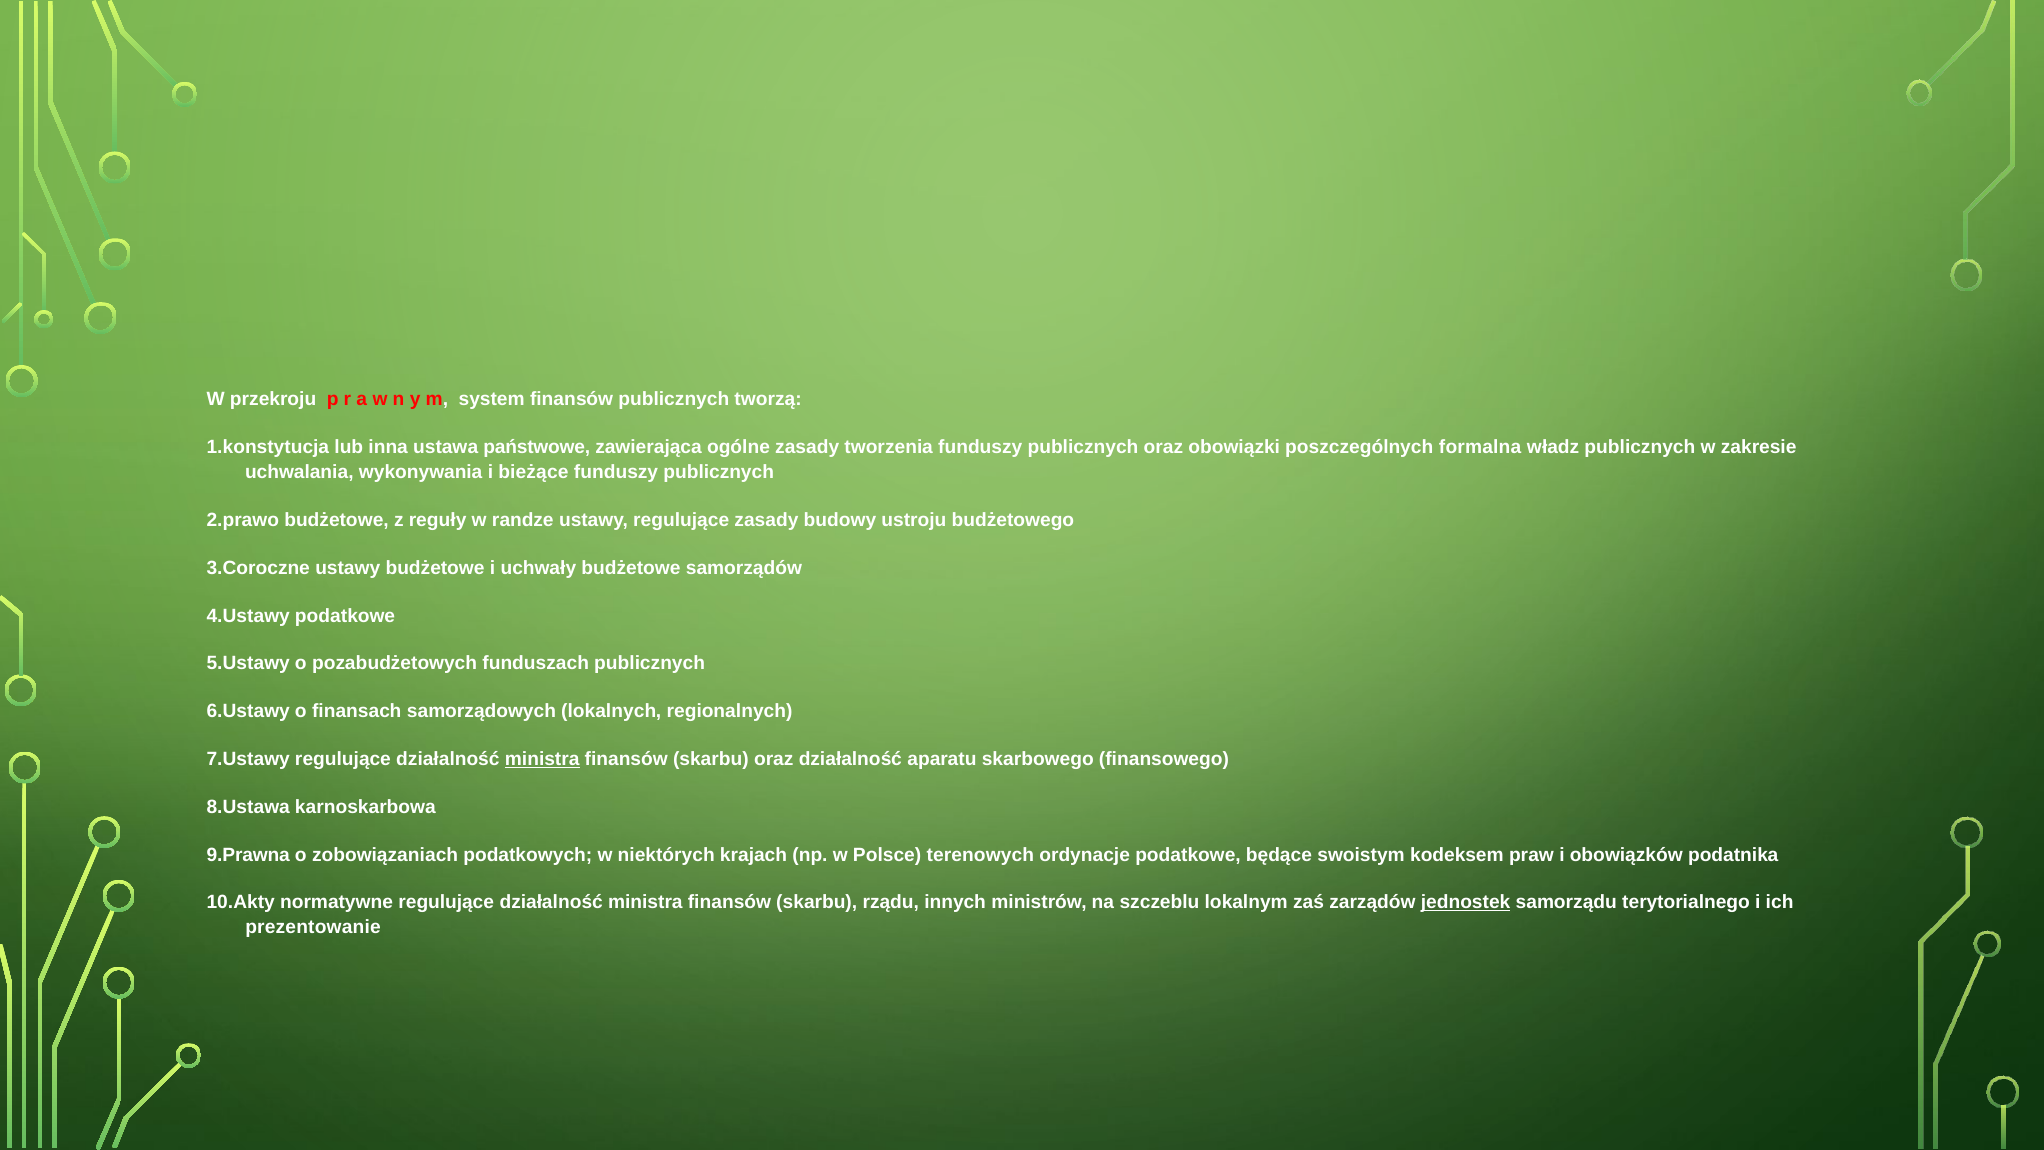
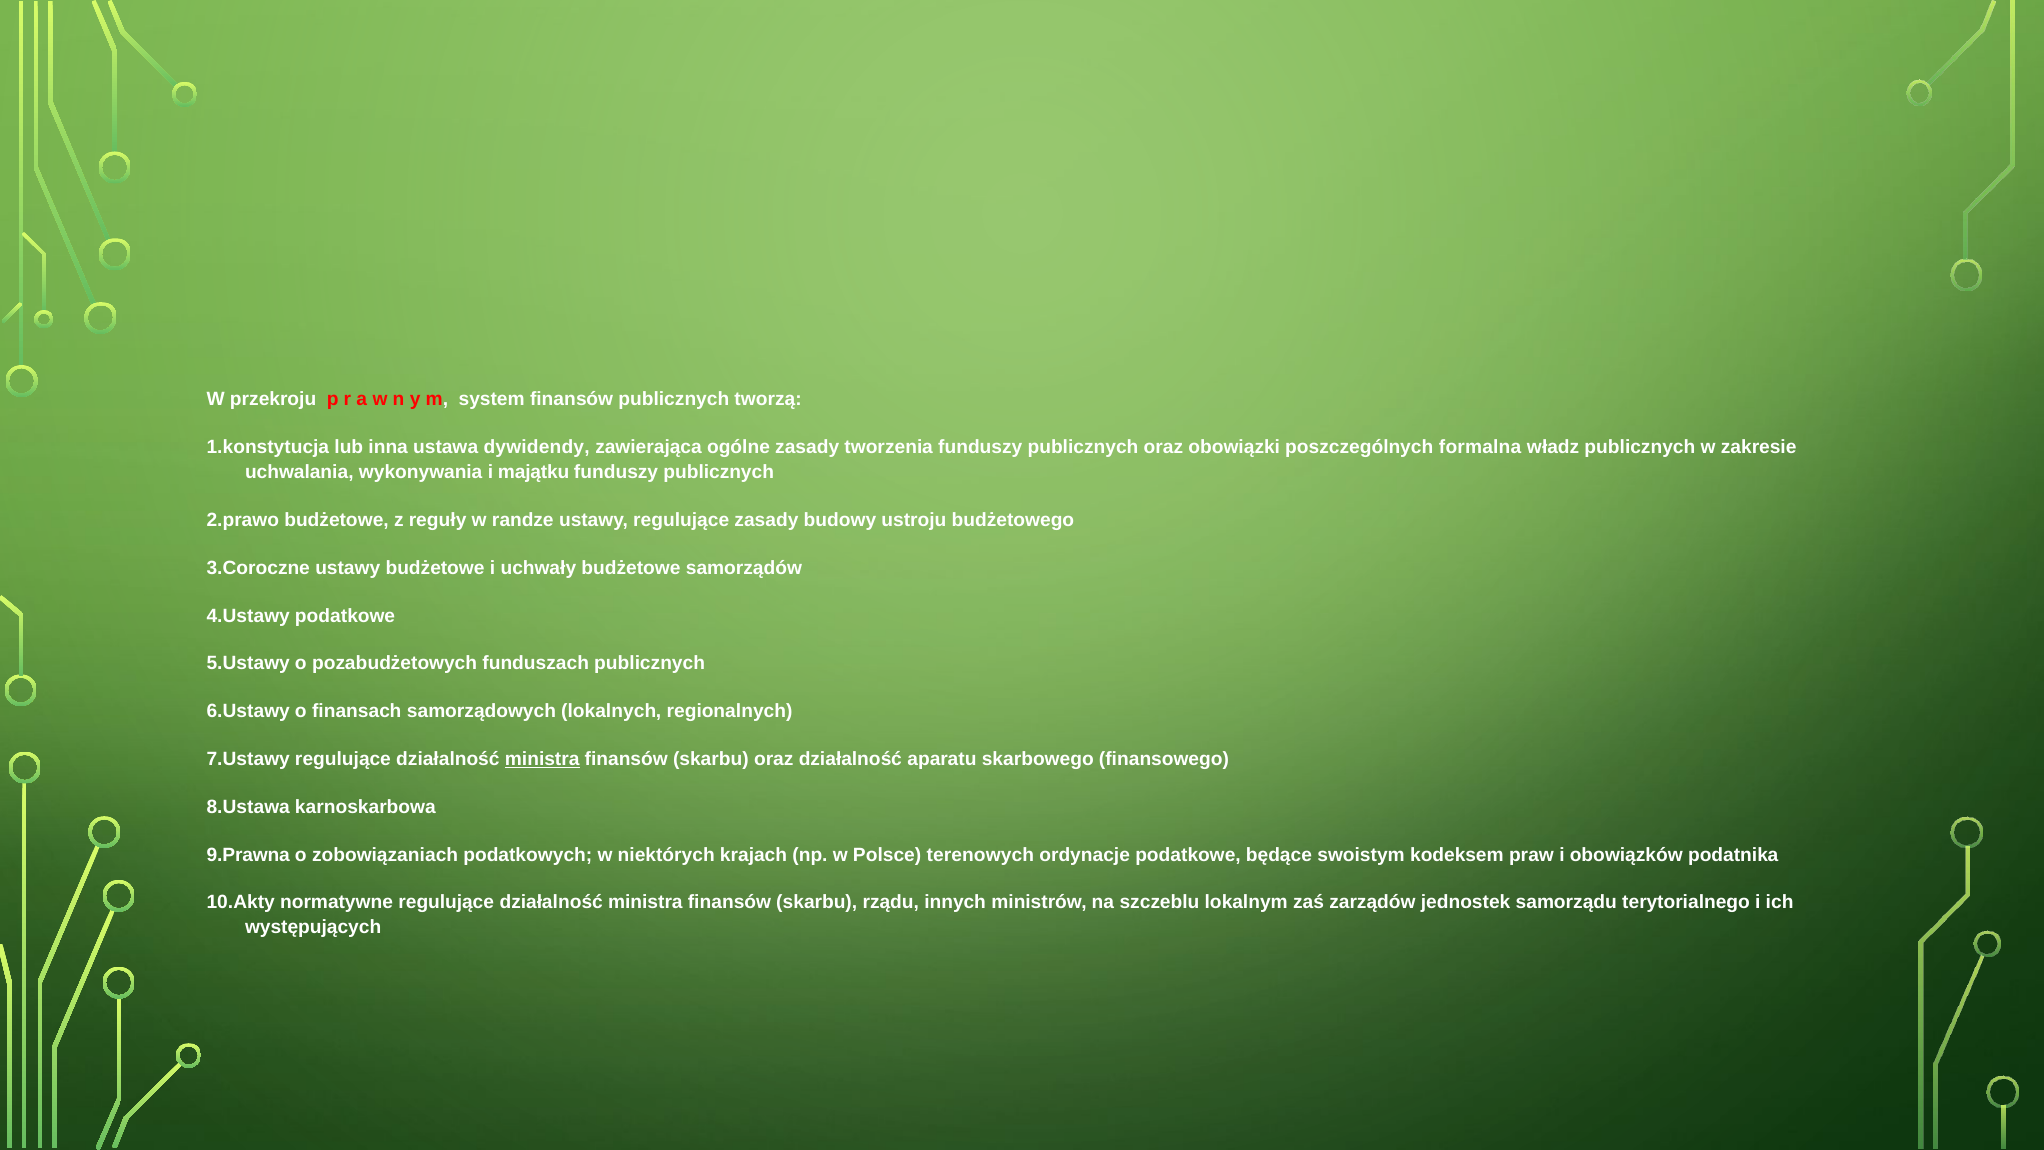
państwowe: państwowe -> dywidendy
bieżące: bieżące -> majątku
jednostek underline: present -> none
prezentowanie: prezentowanie -> występujących
